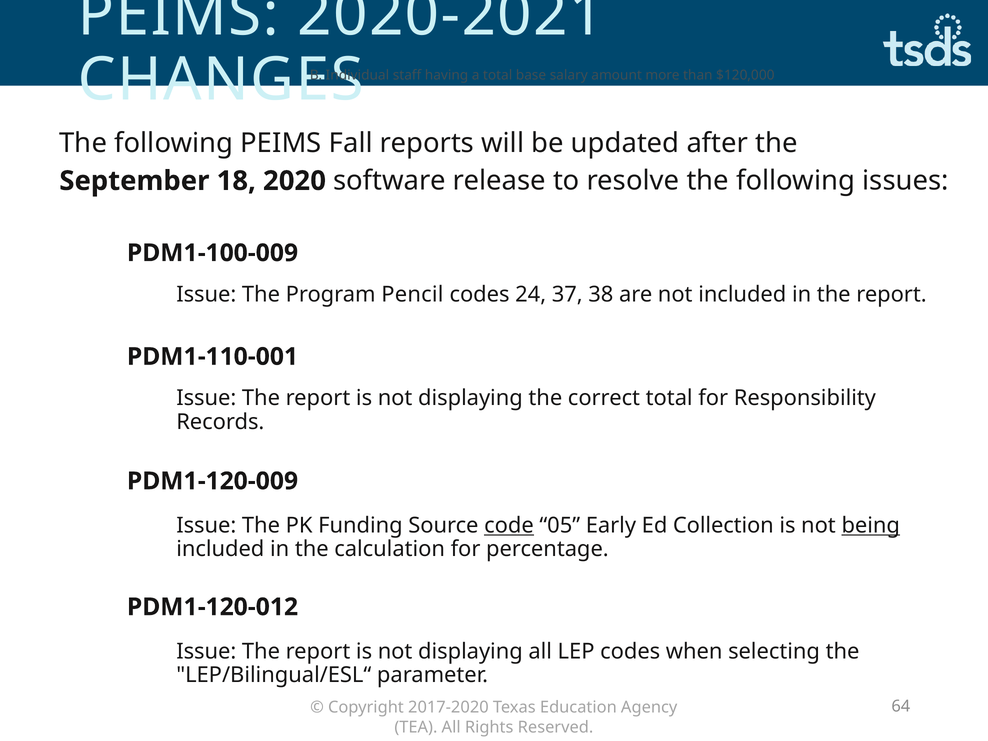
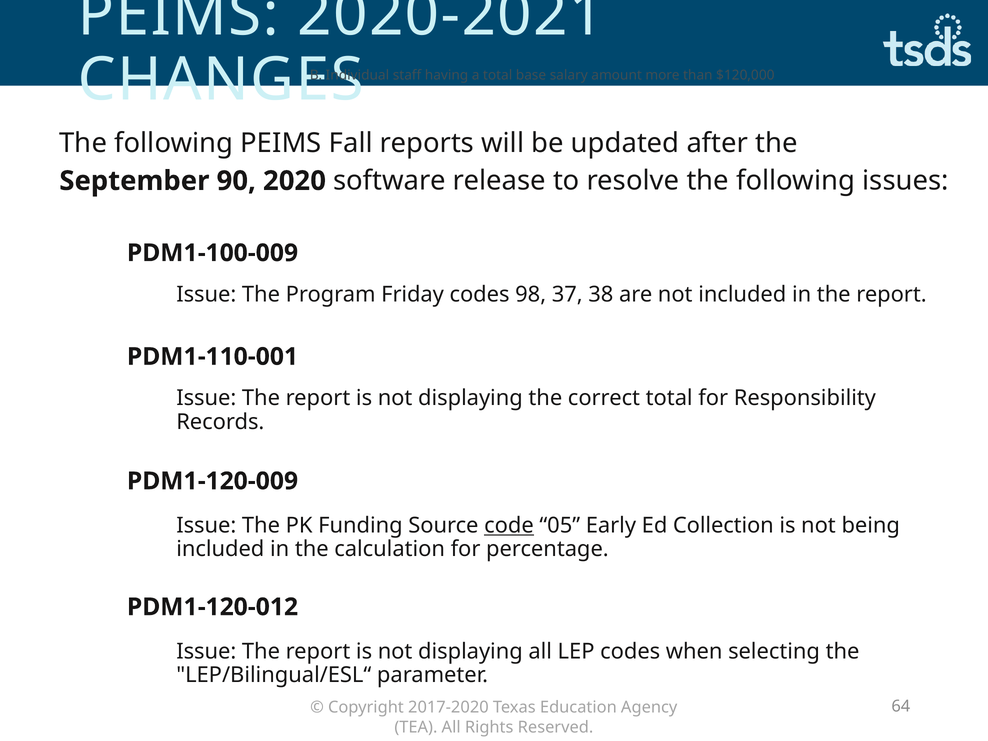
18: 18 -> 90
Pencil: Pencil -> Friday
24: 24 -> 98
being underline: present -> none
